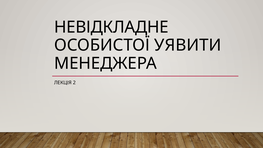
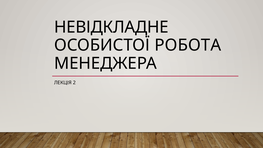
УЯВИТИ: УЯВИТИ -> РОБОТА
